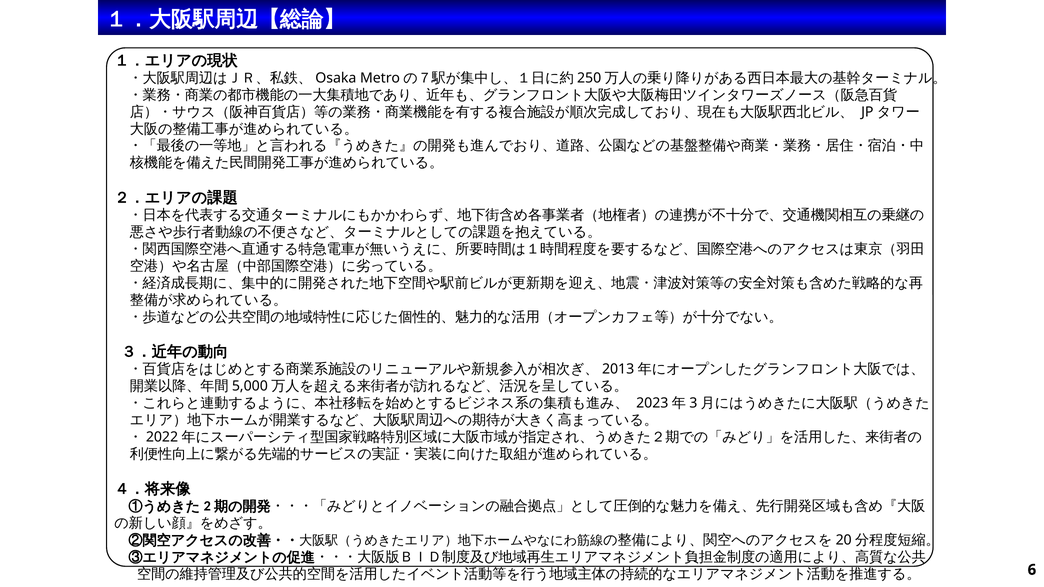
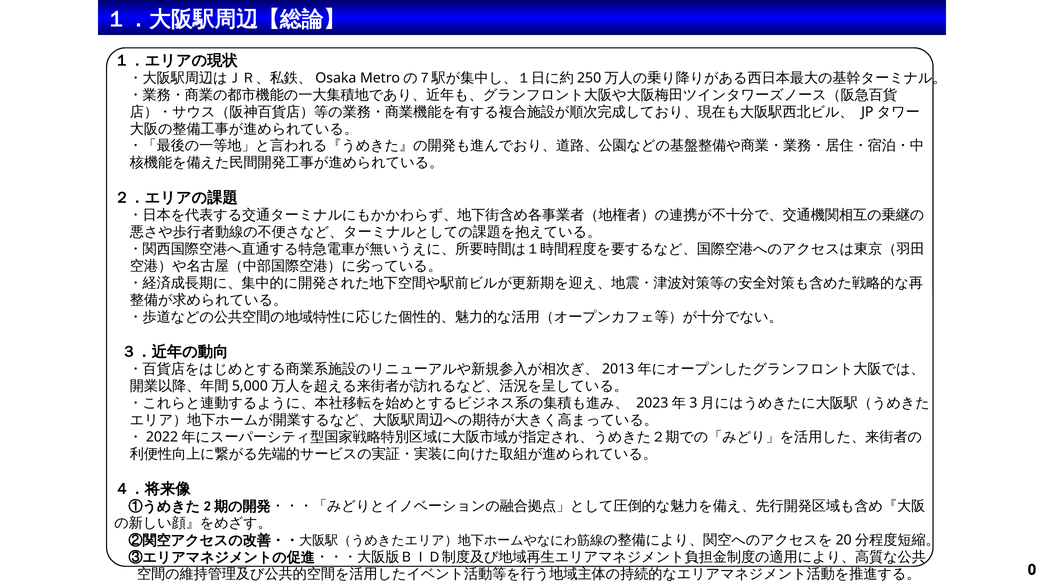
6: 6 -> 0
